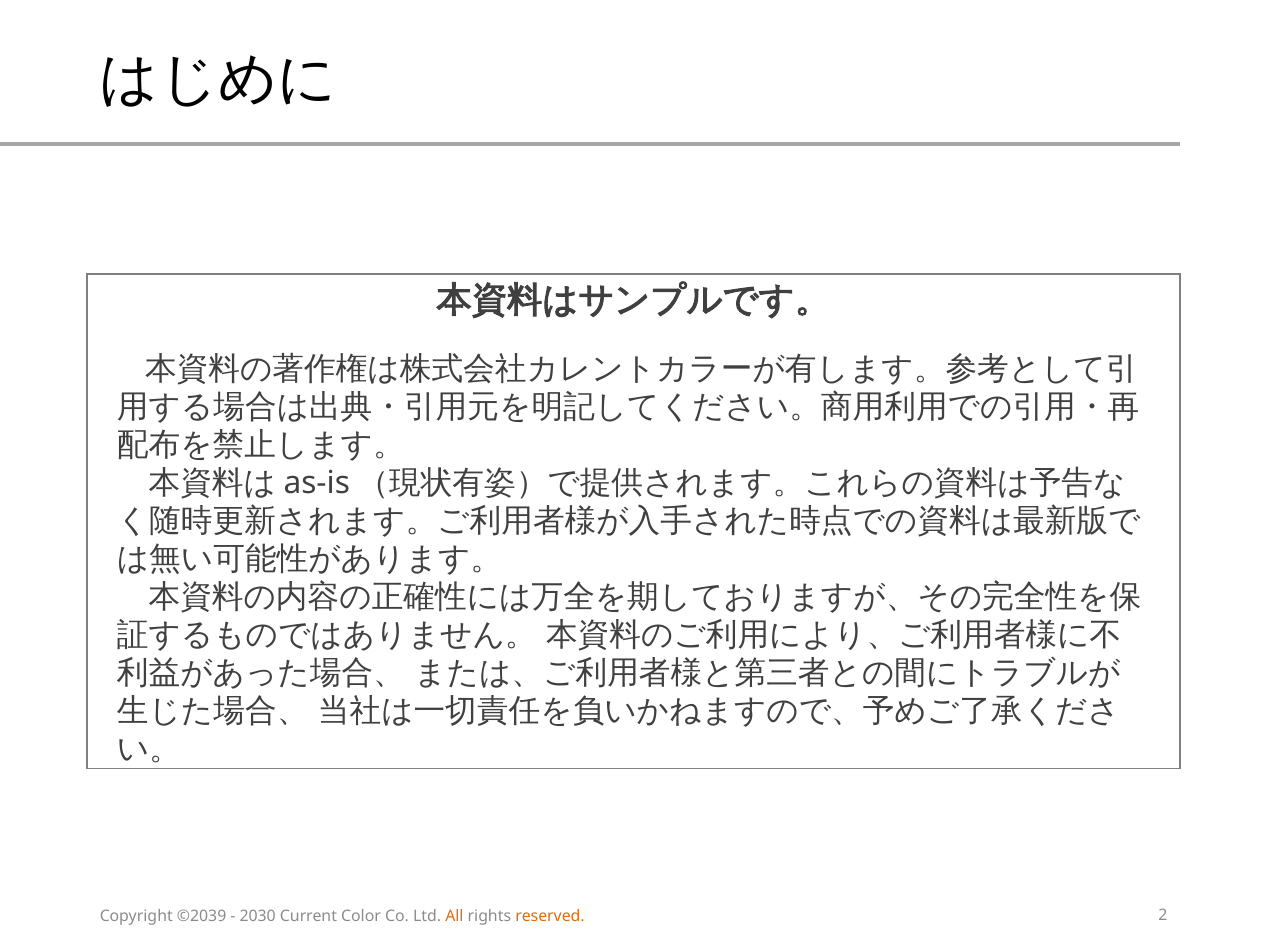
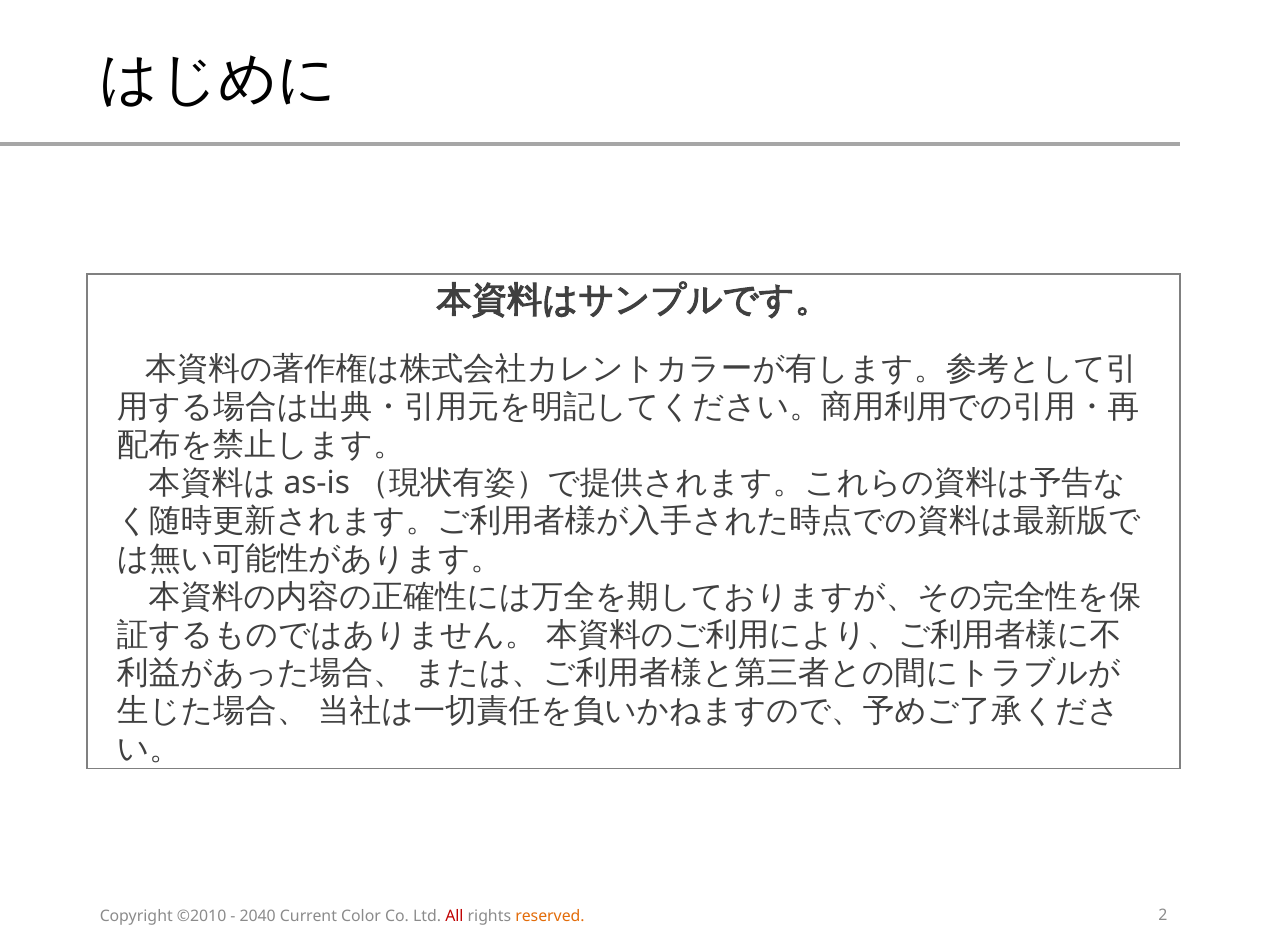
©2039: ©2039 -> ©2010
2030: 2030 -> 2040
All colour: orange -> red
